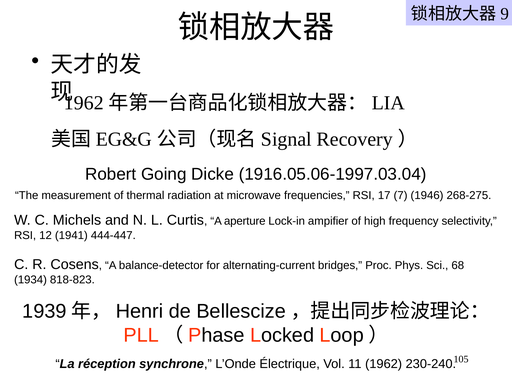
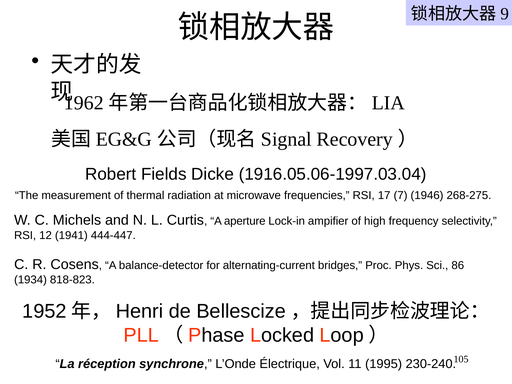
Going: Going -> Fields
68: 68 -> 86
1939: 1939 -> 1952
11 1962: 1962 -> 1995
